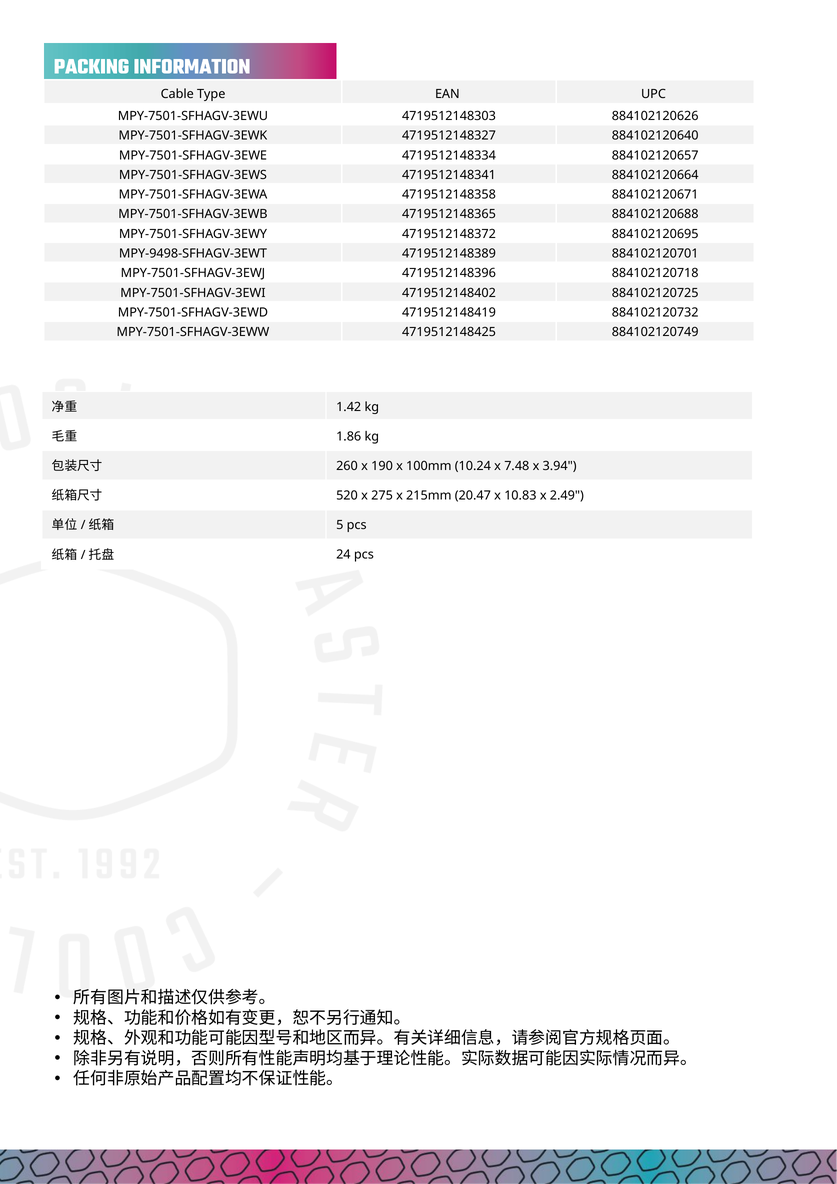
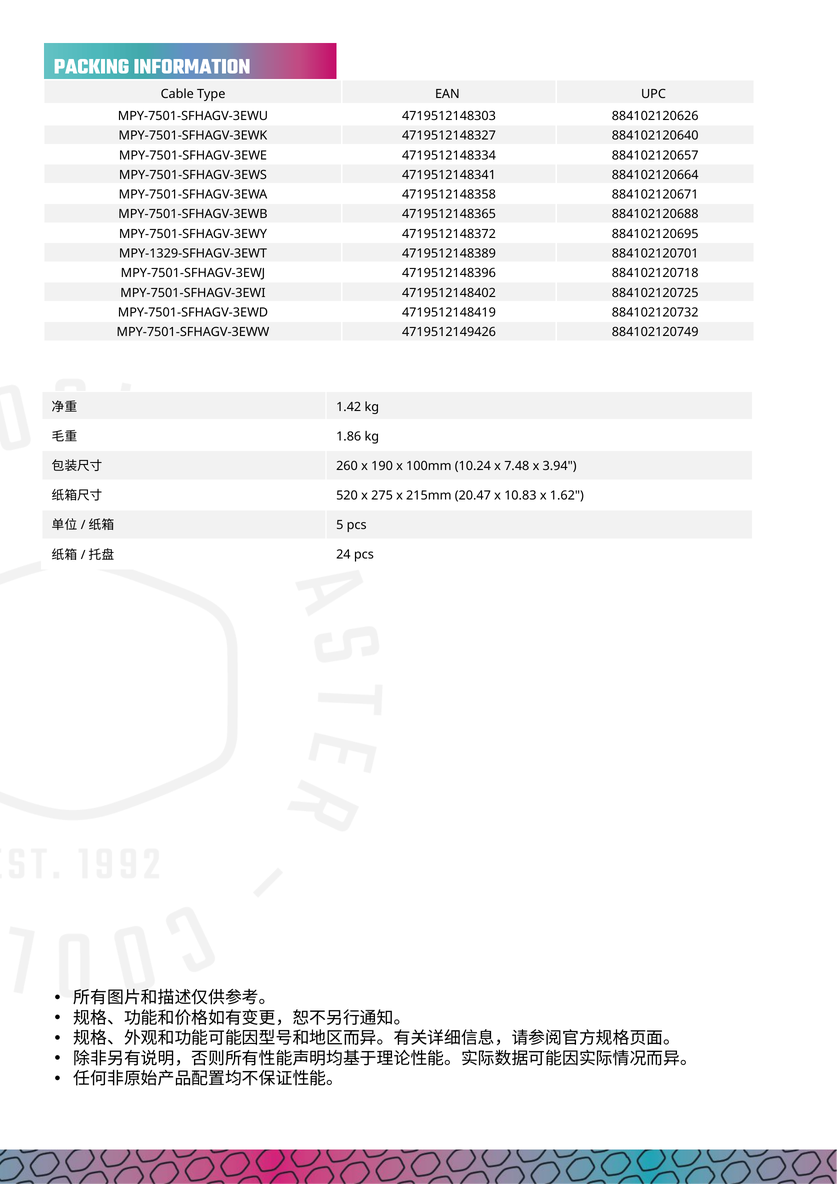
MPY-9498-SFHAGV-3EWT: MPY-9498-SFHAGV-3EWT -> MPY-1329-SFHAGV-3EWT
4719512148425: 4719512148425 -> 4719512149426
2.49: 2.49 -> 1.62
